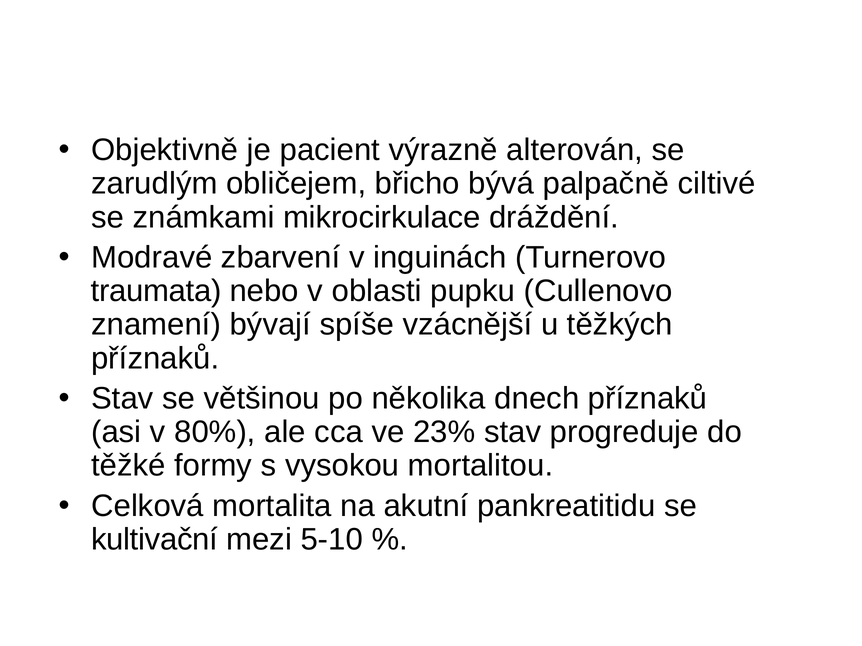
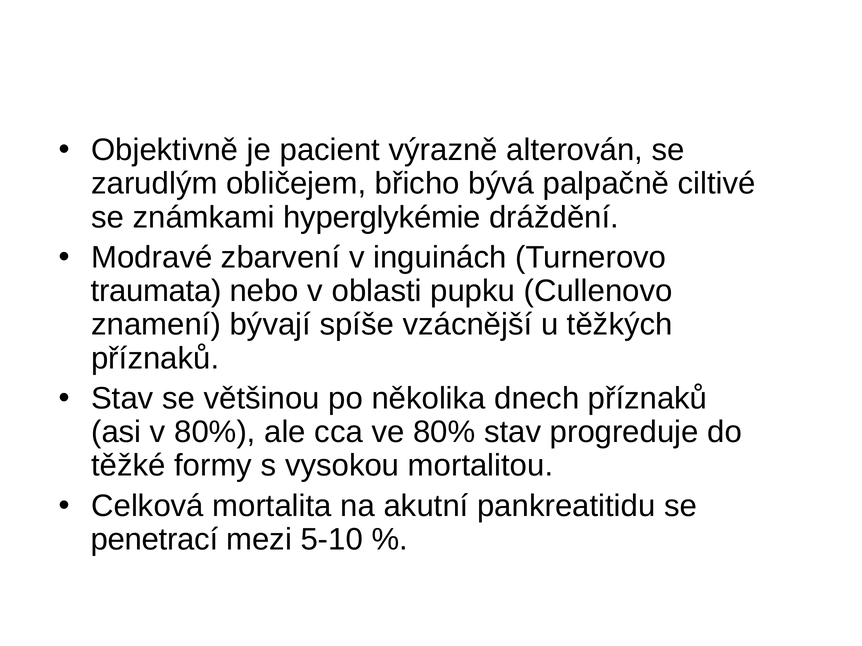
mikrocirkulace: mikrocirkulace -> hyperglykémie
ve 23%: 23% -> 80%
kultivační: kultivační -> penetrací
